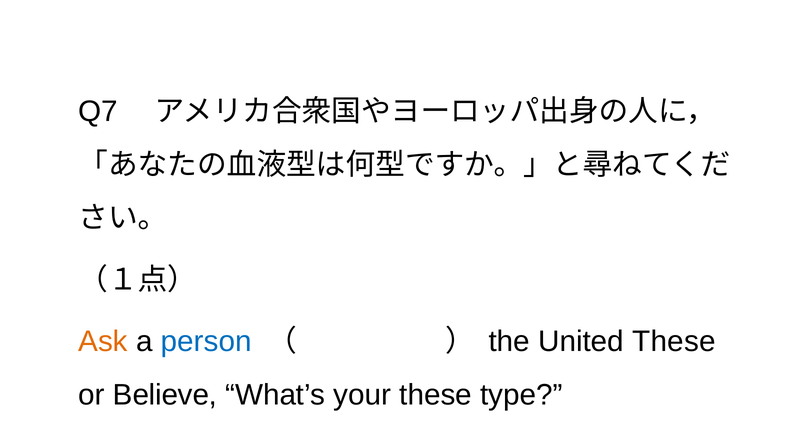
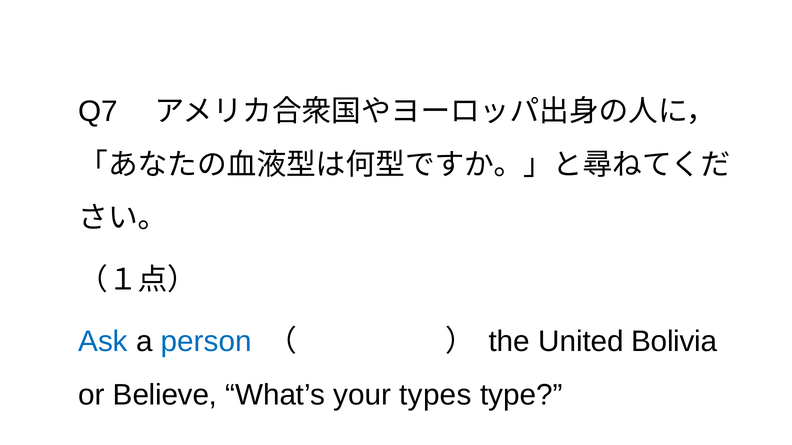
Ask colour: orange -> blue
United These: These -> Bolivia
your these: these -> types
